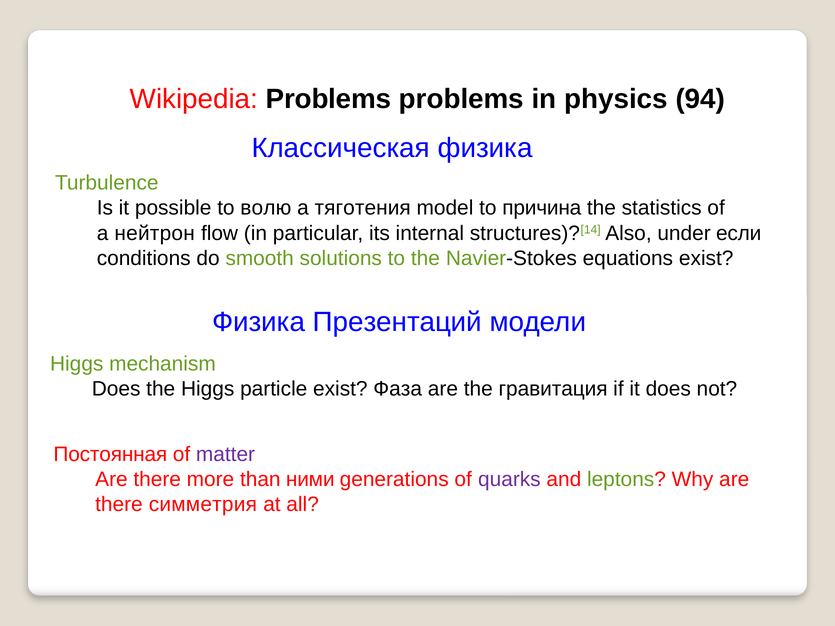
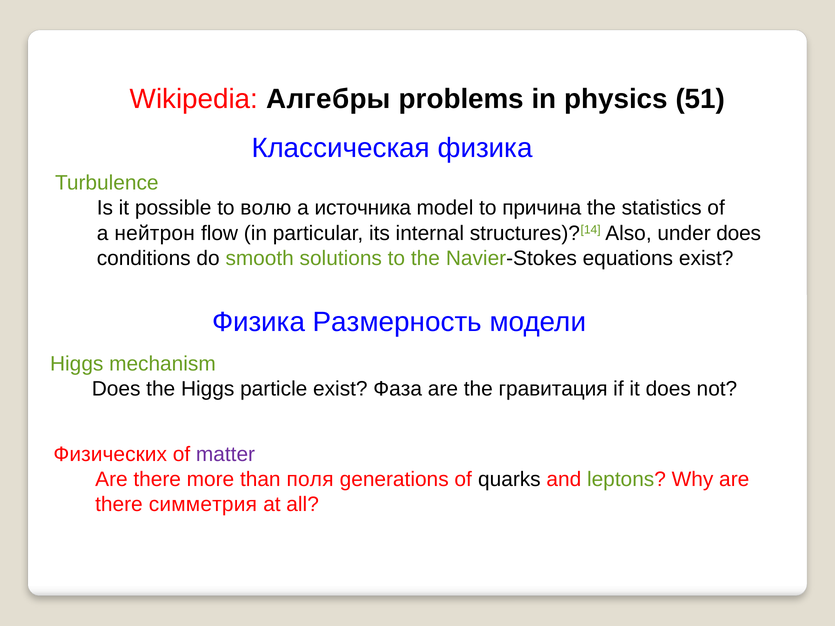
Wikipedia Problems: Problems -> Алгебры
94: 94 -> 51
тяготения: тяготения -> источника
under если: если -> does
Презентаций: Презентаций -> Размерность
Постоянная: Постоянная -> Физических
ними: ними -> поля
quarks colour: purple -> black
